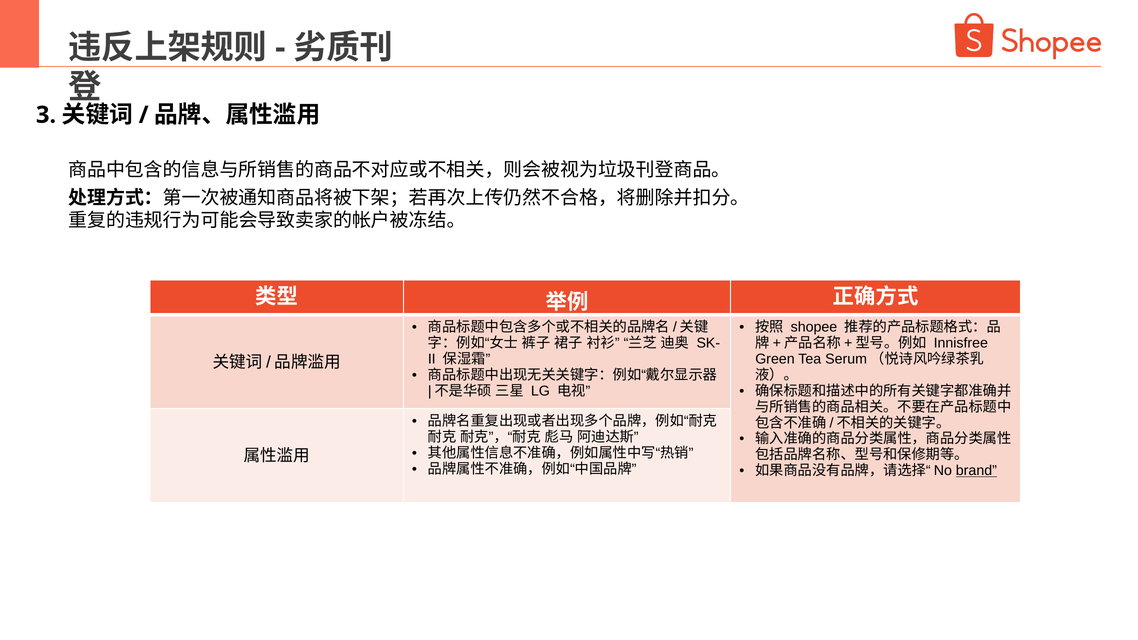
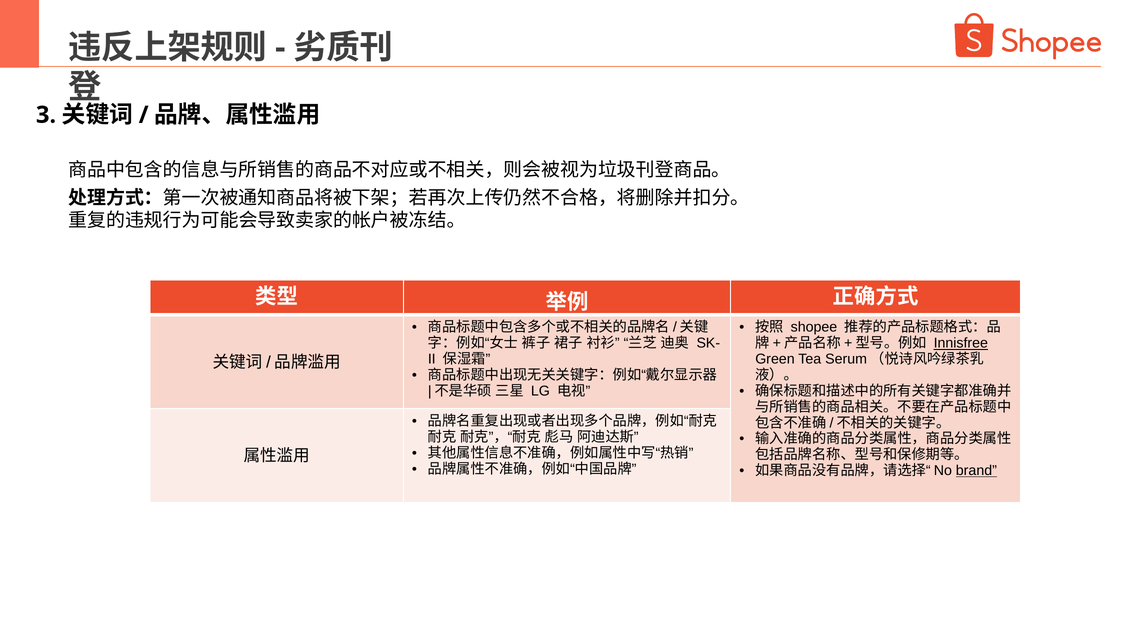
Innisfree underline: none -> present
